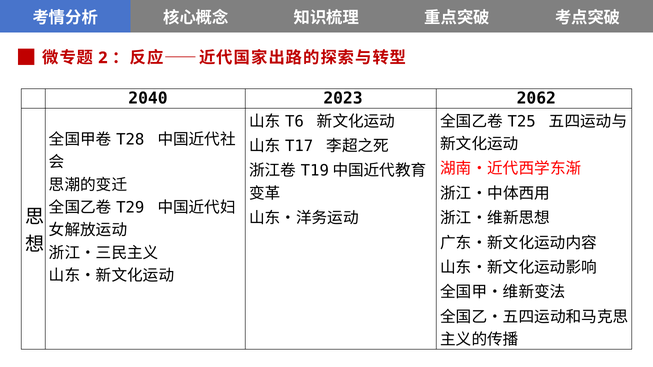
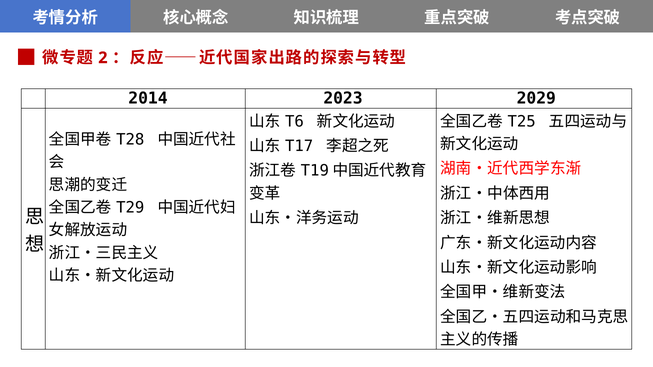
2040: 2040 -> 2014
2062: 2062 -> 2029
